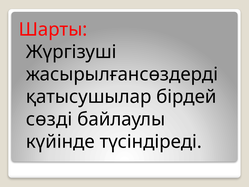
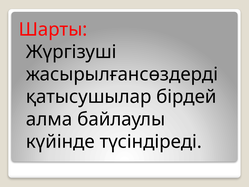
сөзді: сөзді -> алма
